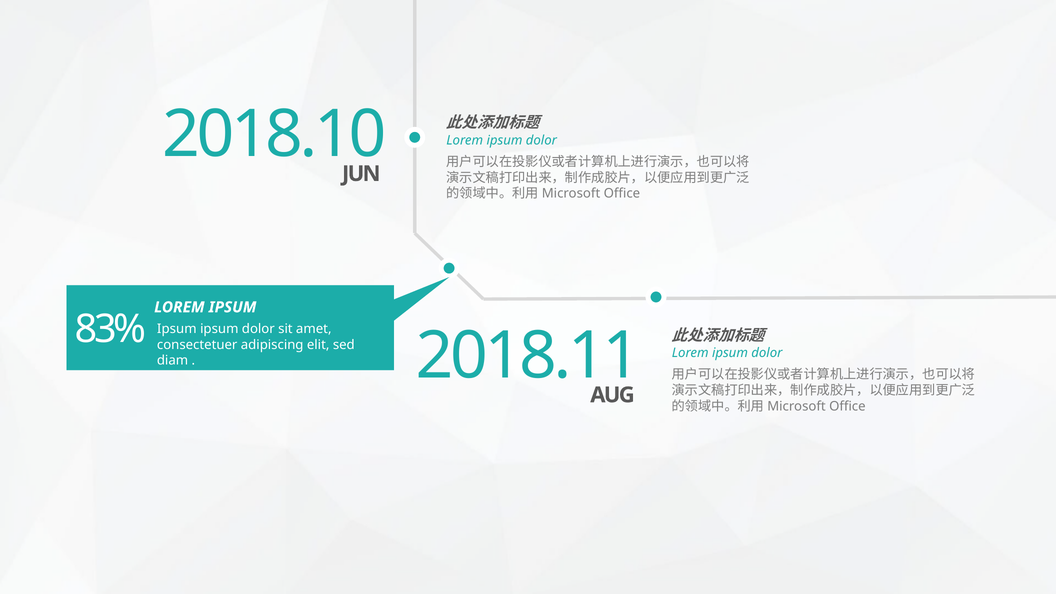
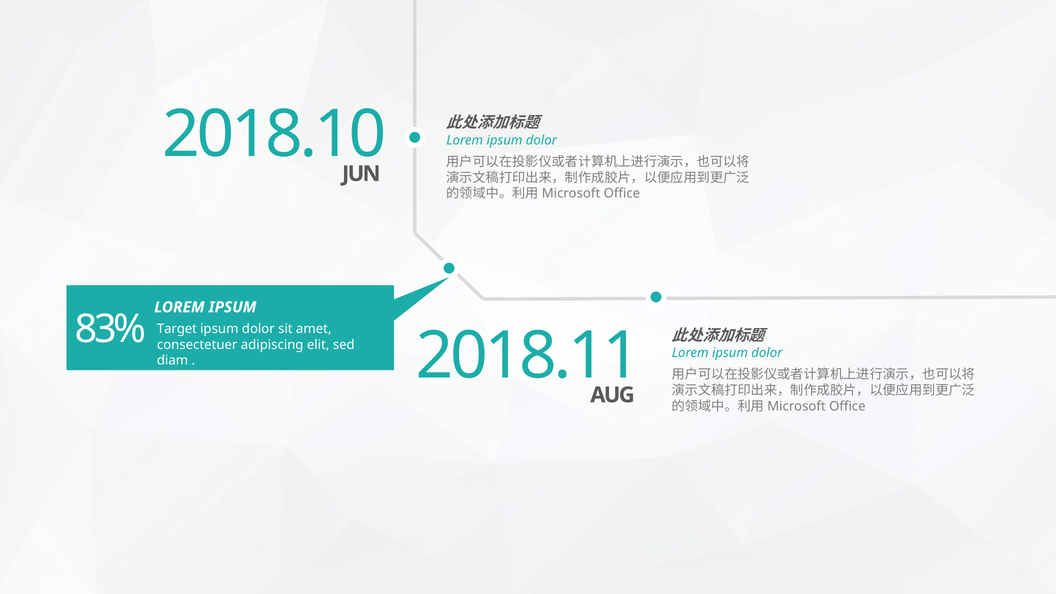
Ipsum at (177, 329): Ipsum -> Target
